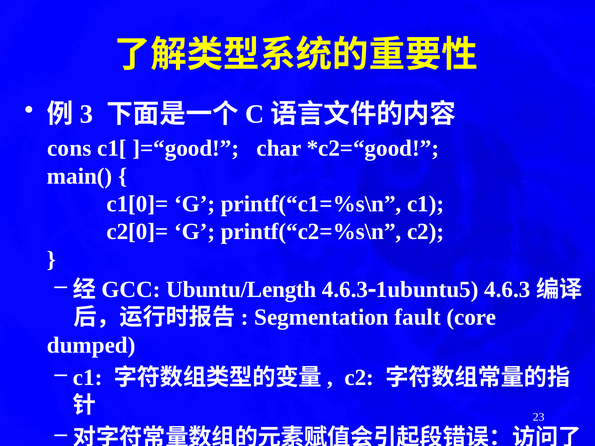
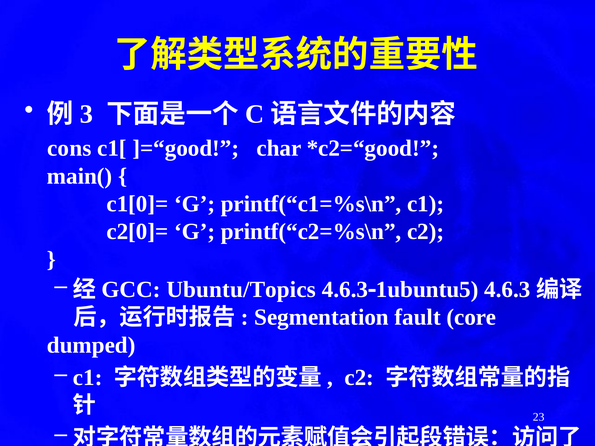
Ubuntu/Length: Ubuntu/Length -> Ubuntu/Topics
